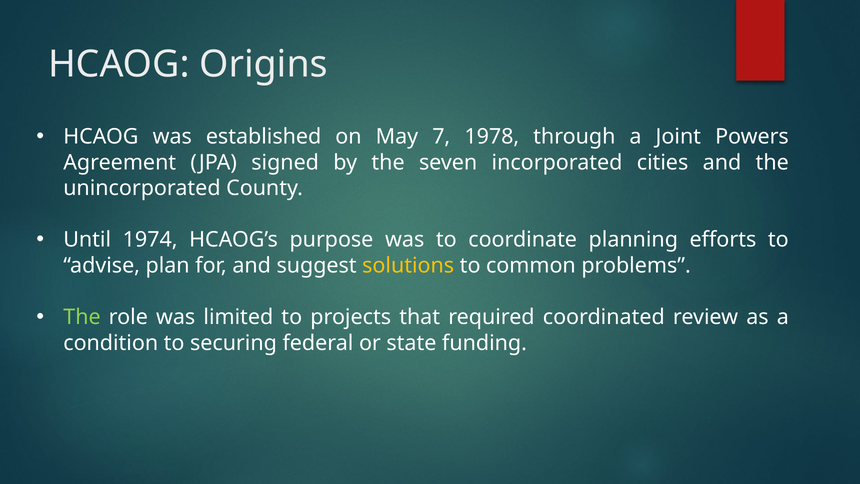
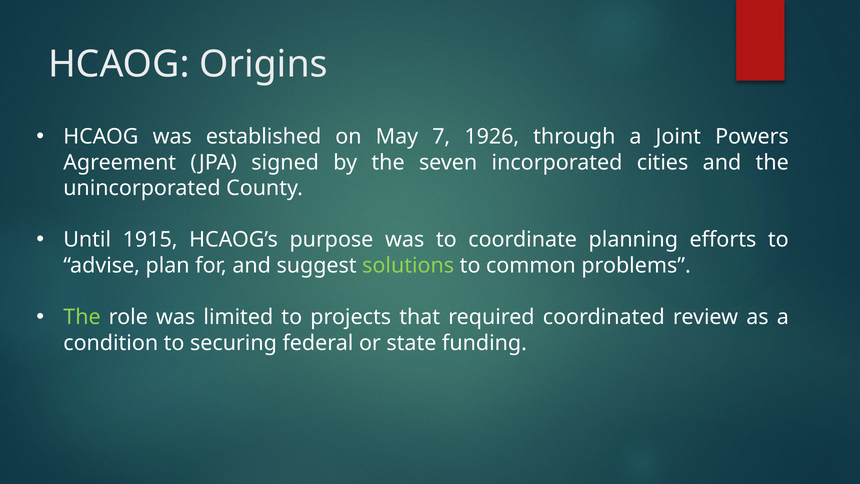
1978: 1978 -> 1926
1974: 1974 -> 1915
solutions colour: yellow -> light green
